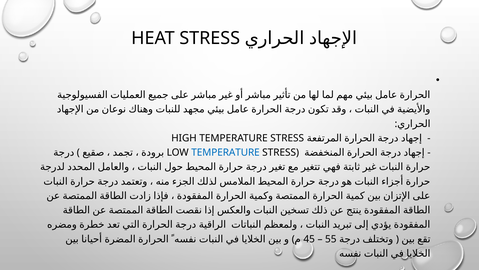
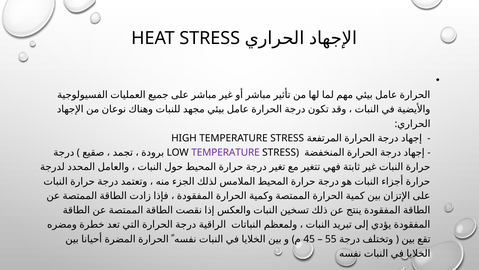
TEMPERATURE at (226, 152) colour: blue -> purple
